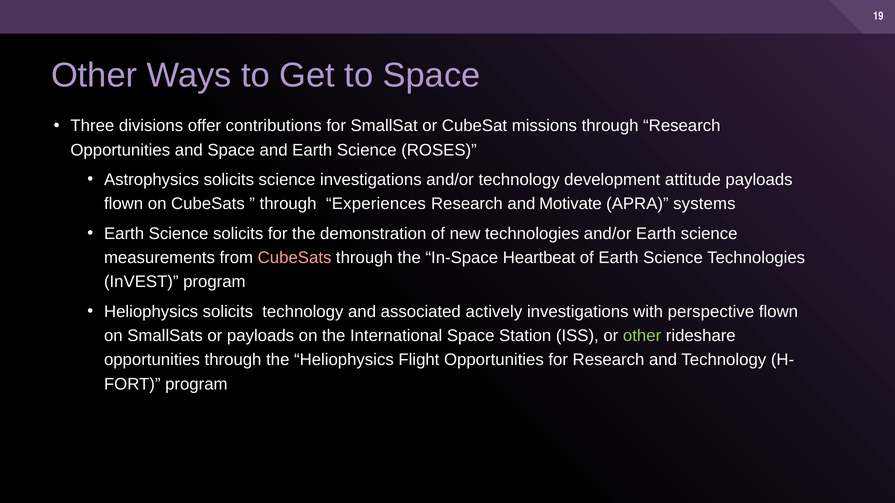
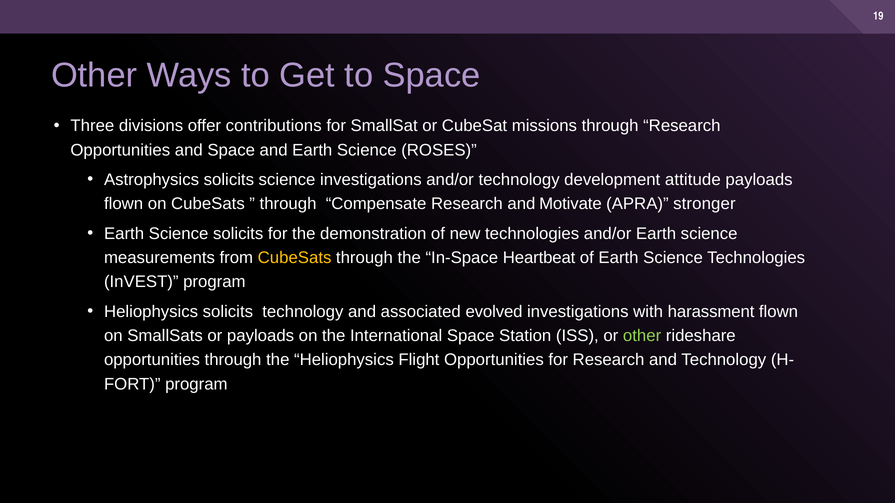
Experiences: Experiences -> Compensate
systems: systems -> stronger
CubeSats at (295, 258) colour: pink -> yellow
actively: actively -> evolved
perspective: perspective -> harassment
